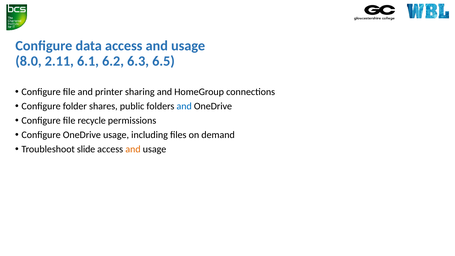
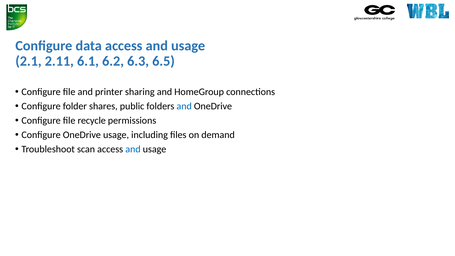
8.0: 8.0 -> 2.1
slide: slide -> scan
and at (133, 149) colour: orange -> blue
